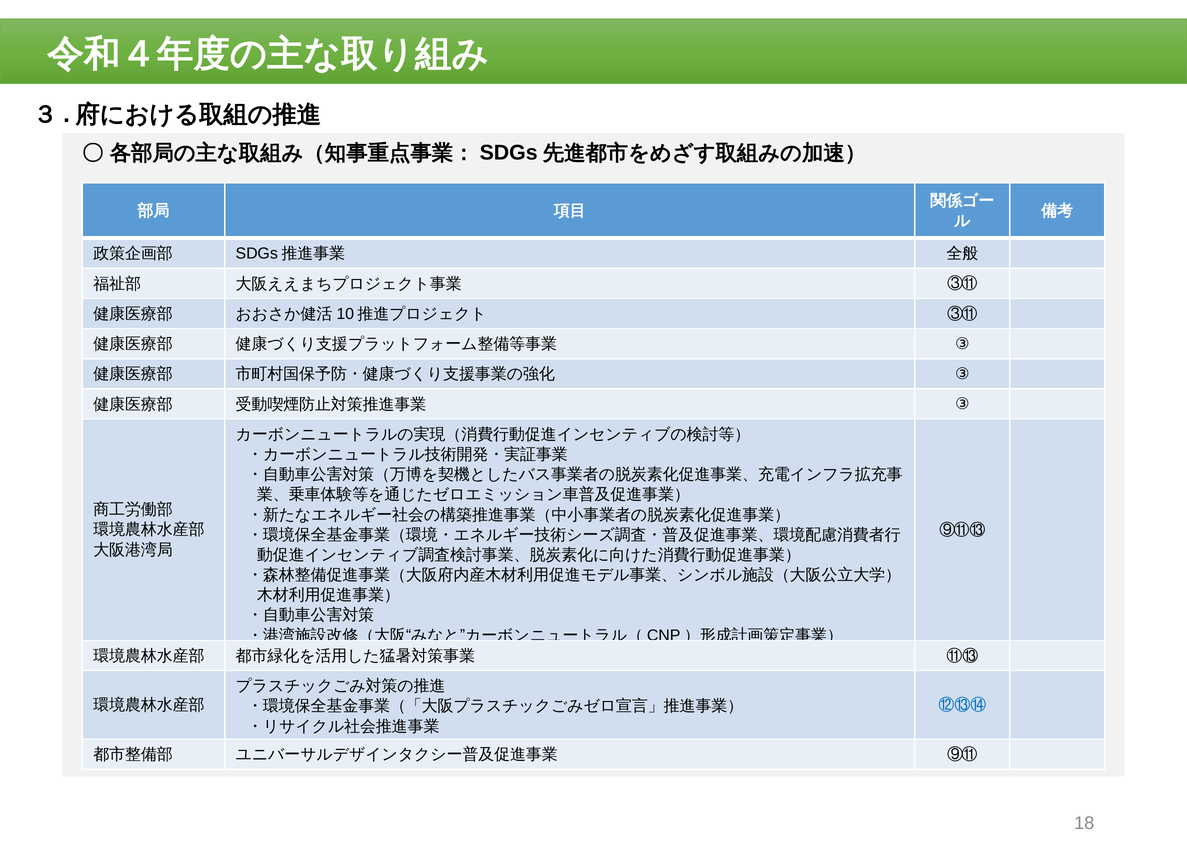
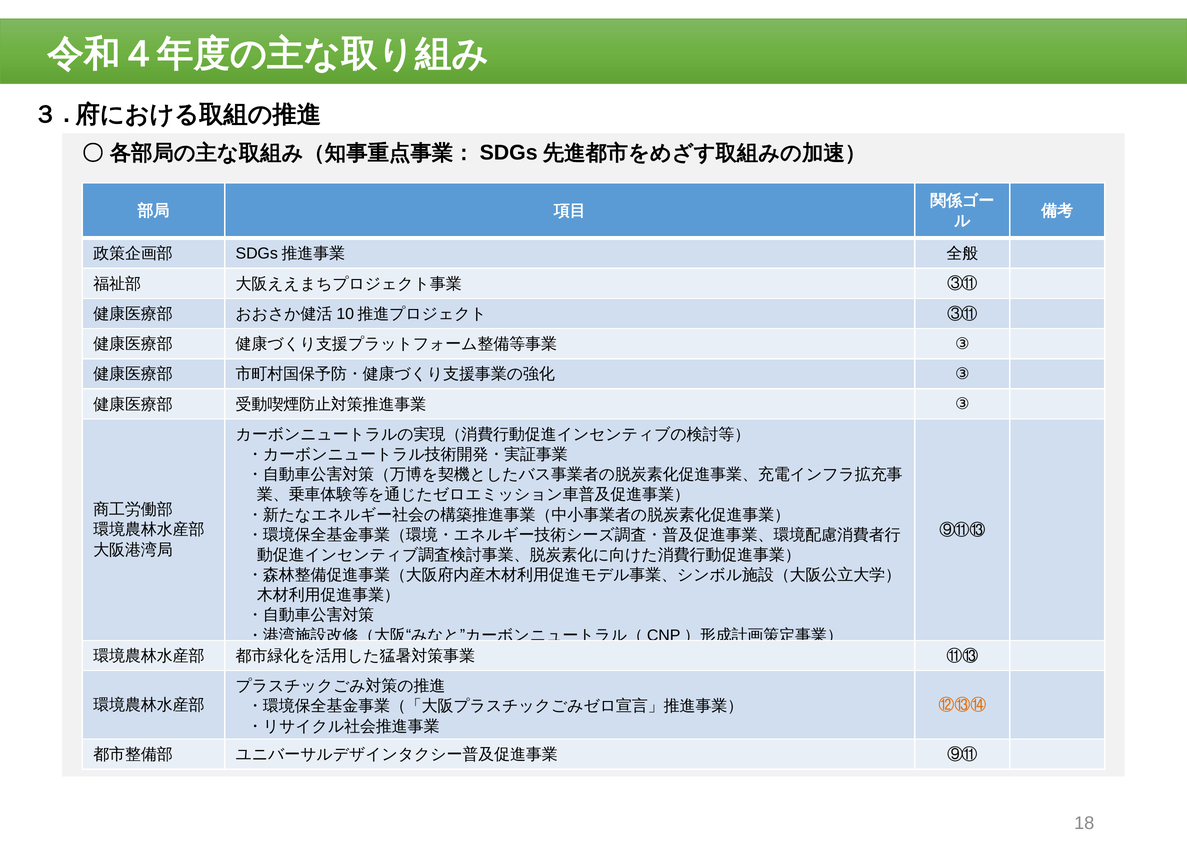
⑫⑬⑭ colour: blue -> orange
